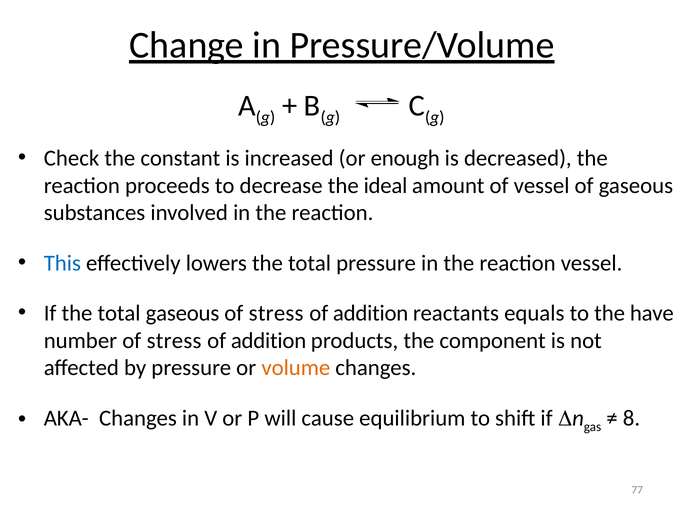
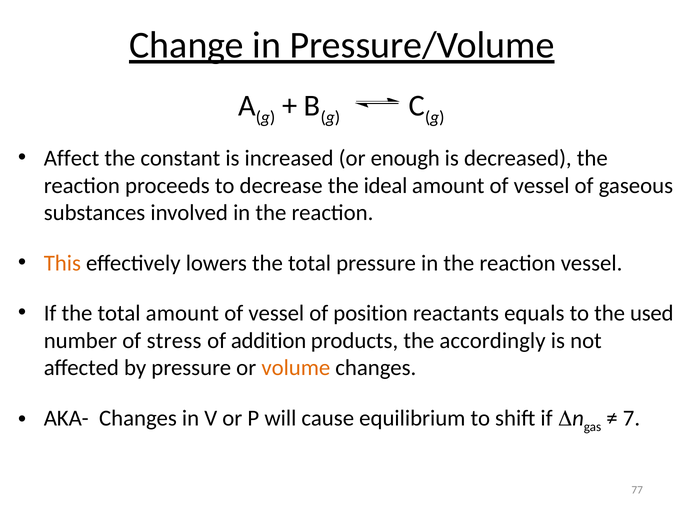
Check: Check -> Affect
This colour: blue -> orange
total gaseous: gaseous -> amount
stress at (276, 313): stress -> vessel
addition at (371, 313): addition -> position
have: have -> used
component: component -> accordingly
8: 8 -> 7
